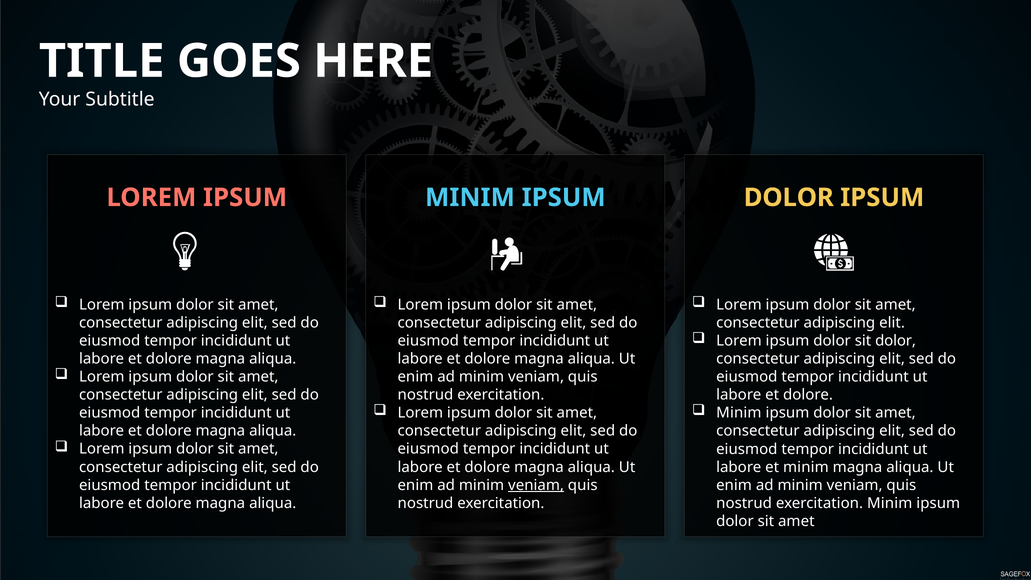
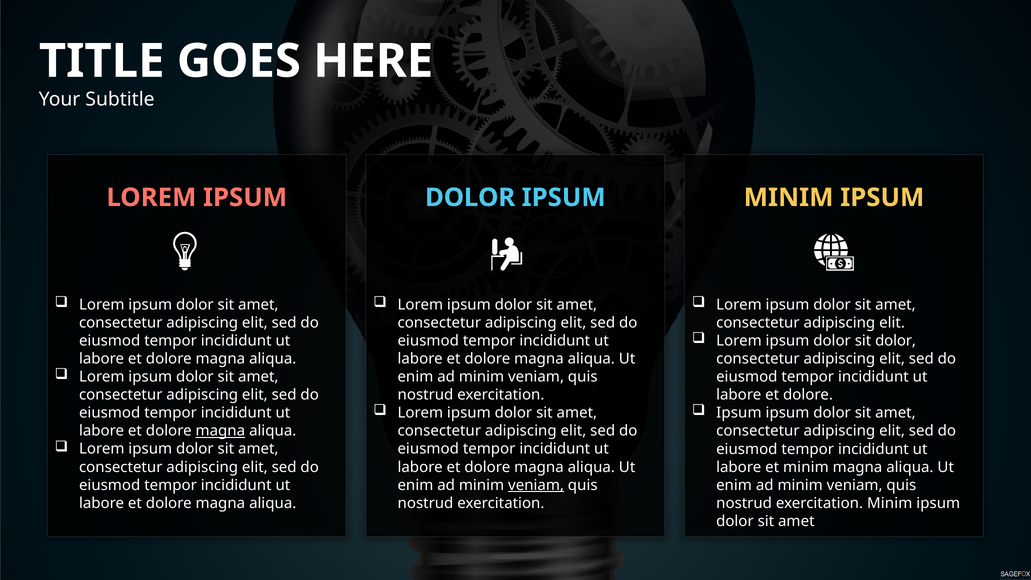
MINIM at (470, 198): MINIM -> DOLOR
DOLOR at (789, 198): DOLOR -> MINIM
Minim at (739, 413): Minim -> Ipsum
magna at (220, 431) underline: none -> present
